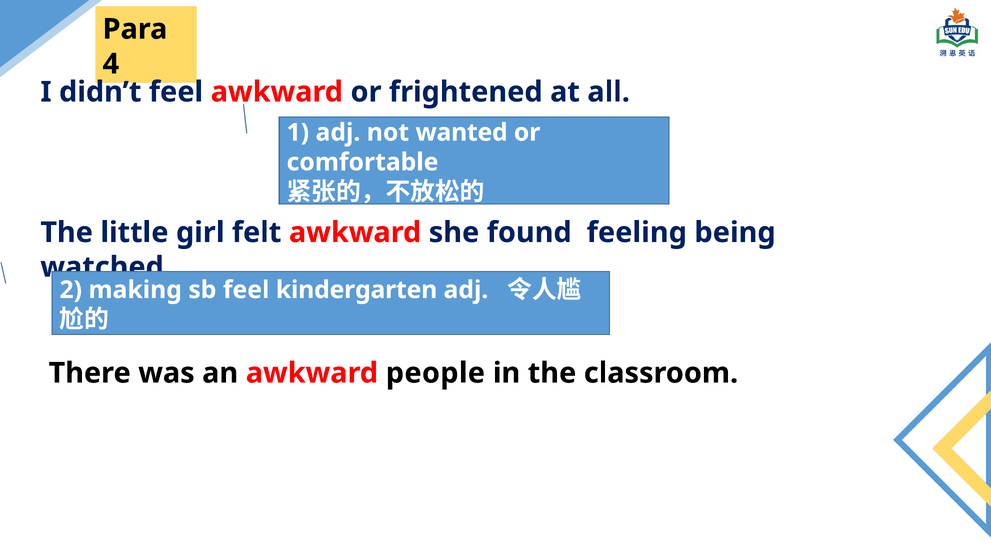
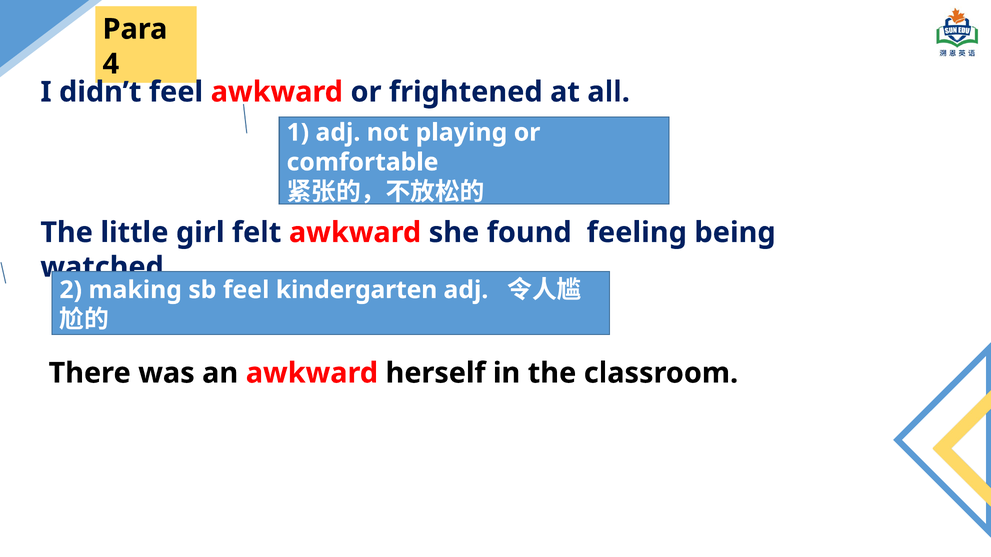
wanted: wanted -> playing
people: people -> herself
